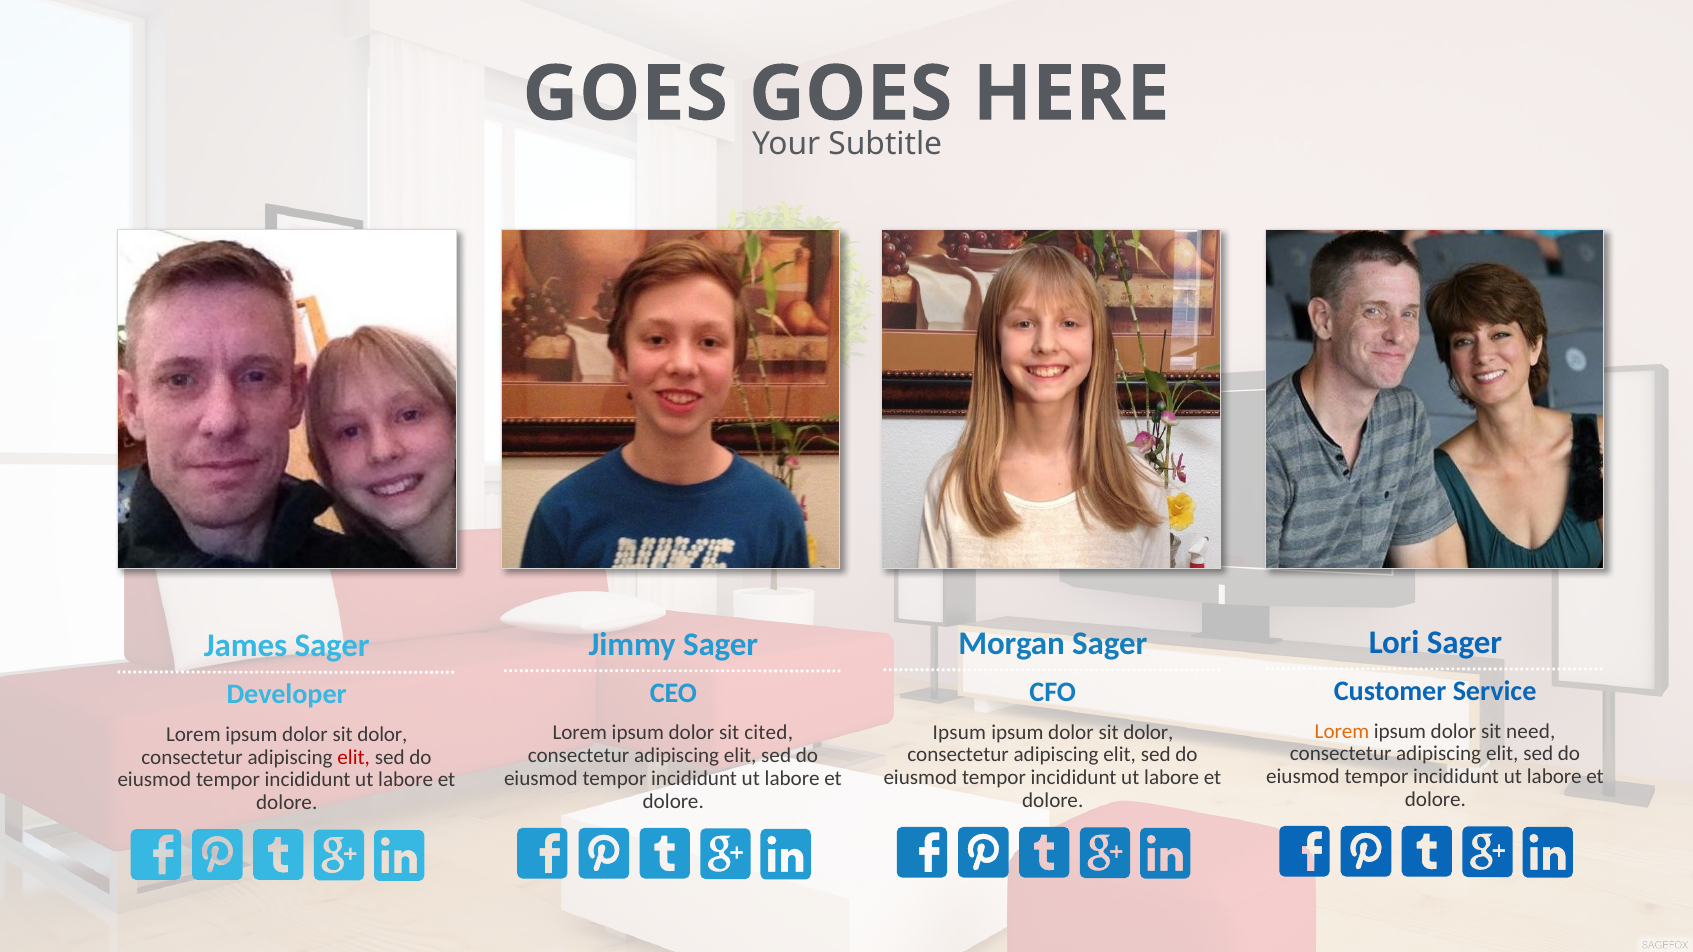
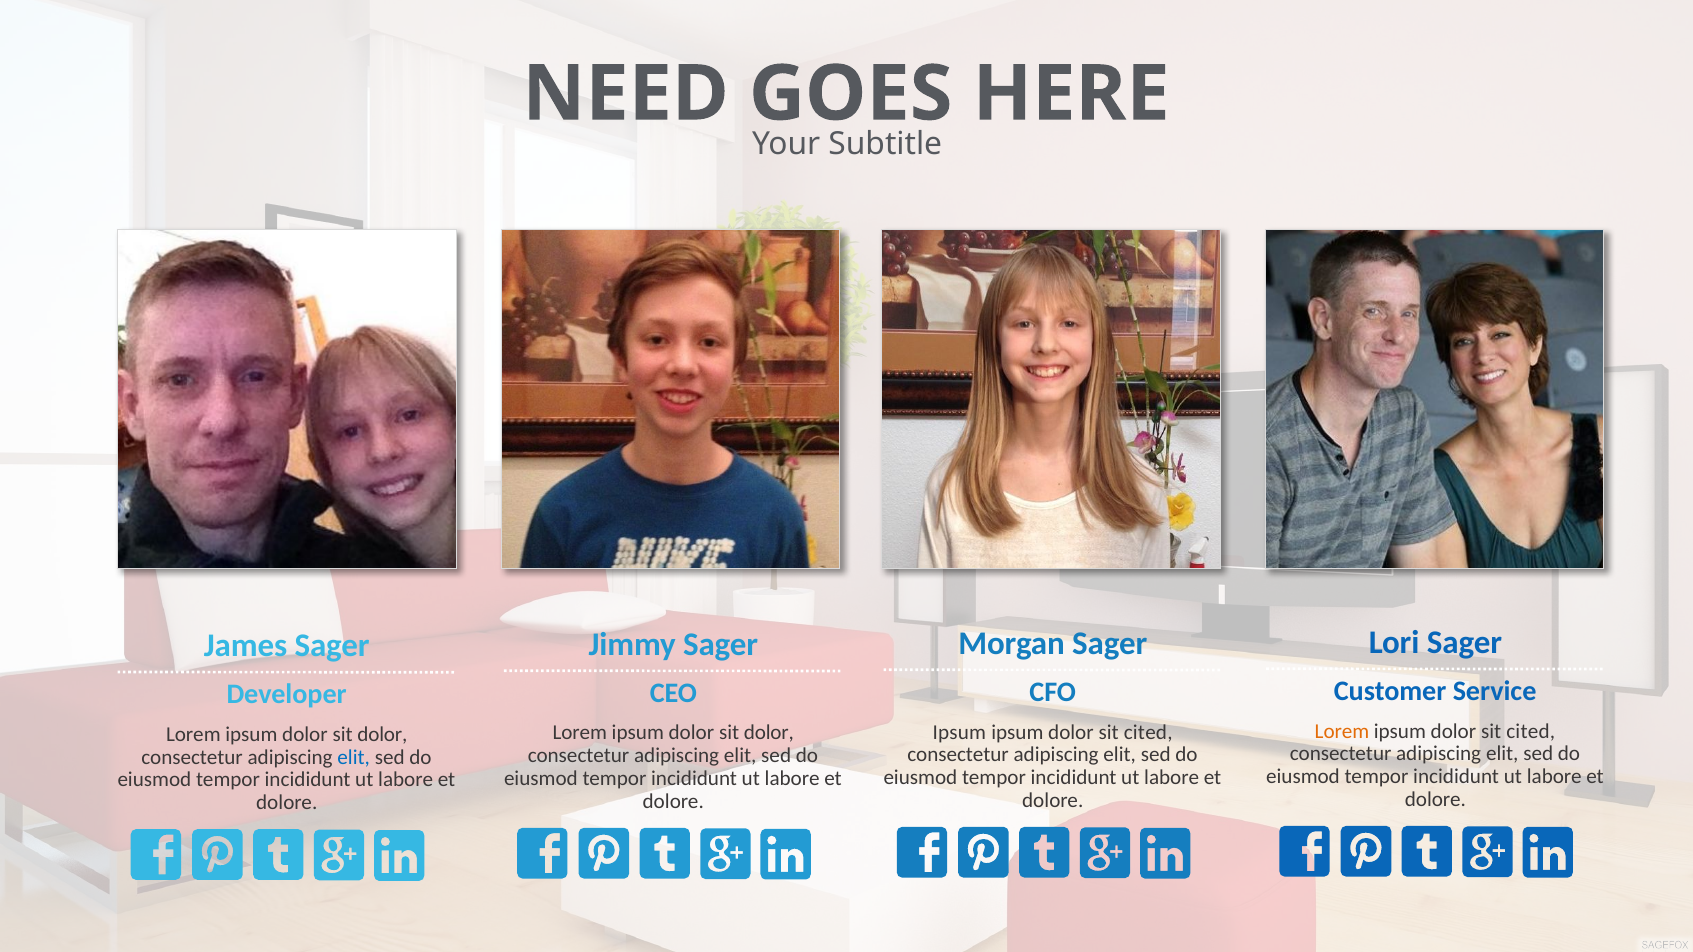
GOES at (625, 94): GOES -> NEED
need at (1531, 731): need -> cited
dolor at (1148, 732): dolor -> cited
cited at (769, 733): cited -> dolor
elit at (354, 757) colour: red -> blue
